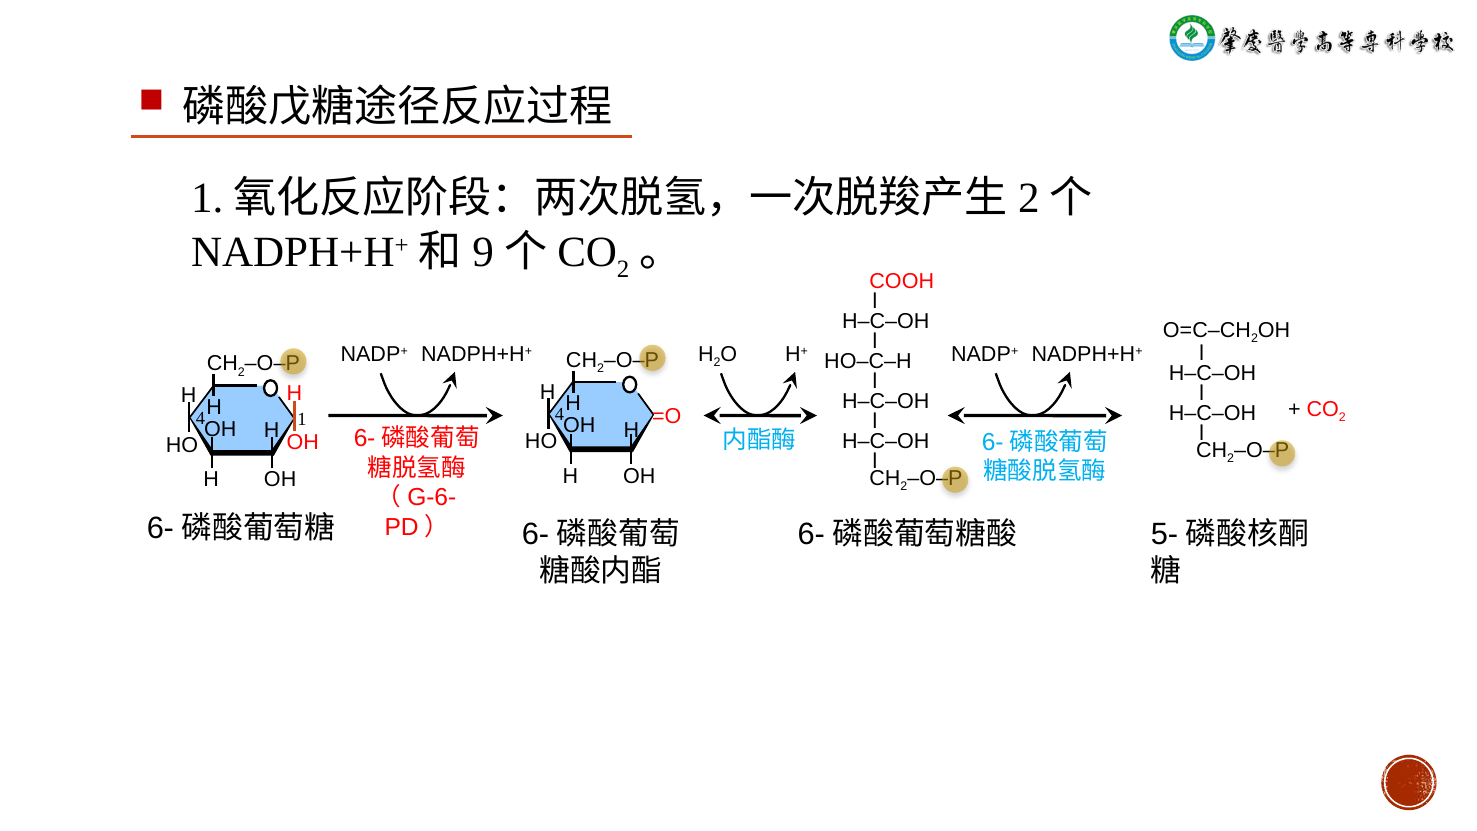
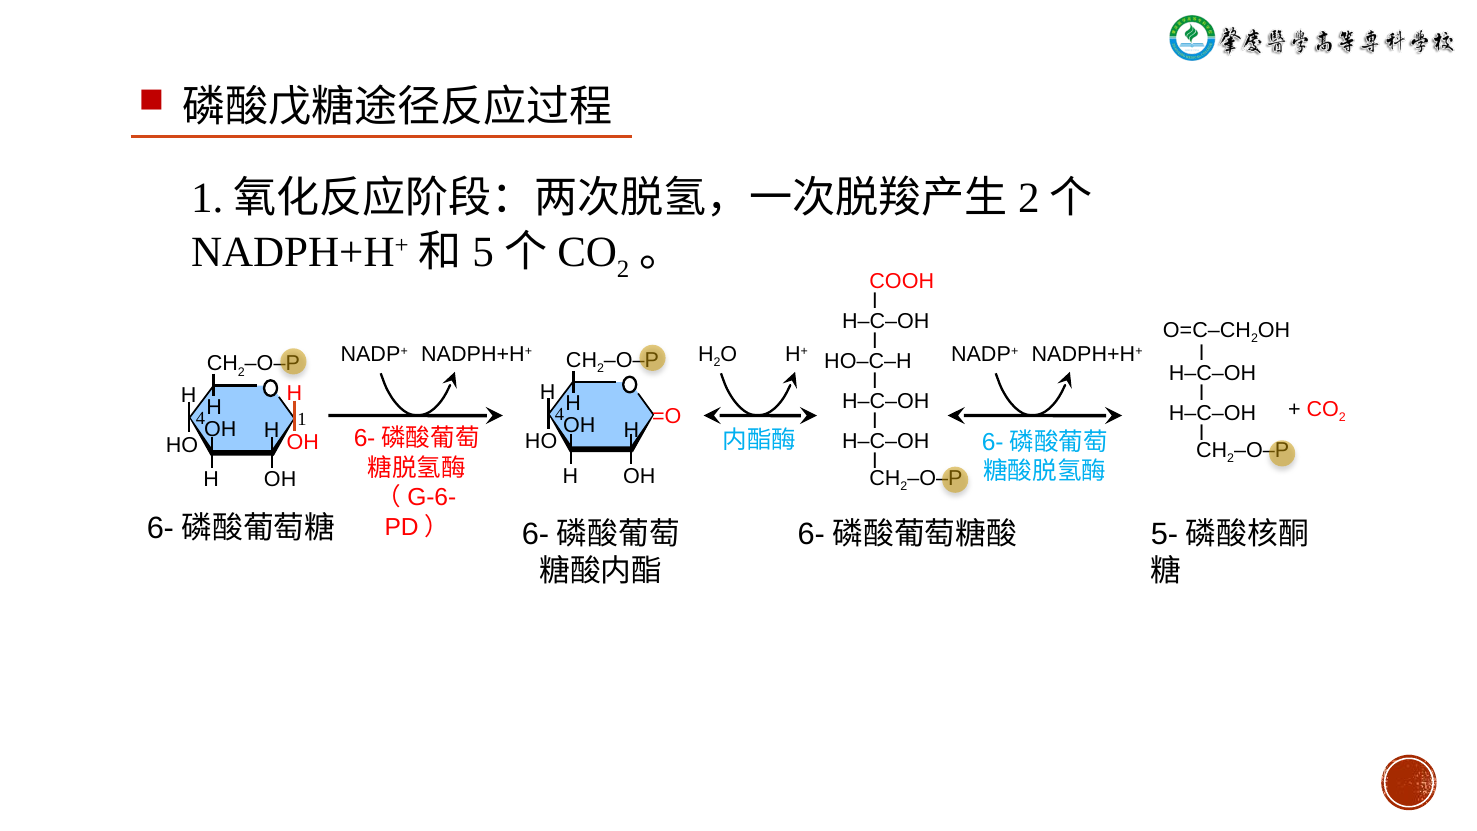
9: 9 -> 5
